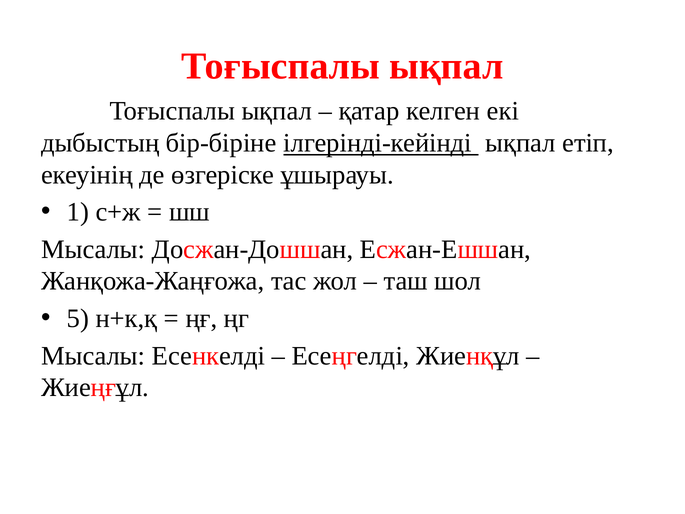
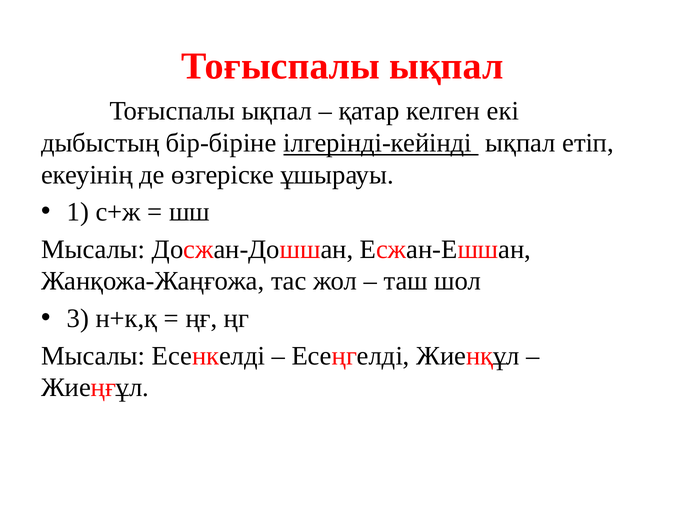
5: 5 -> 3
